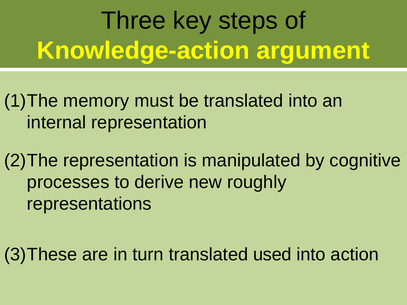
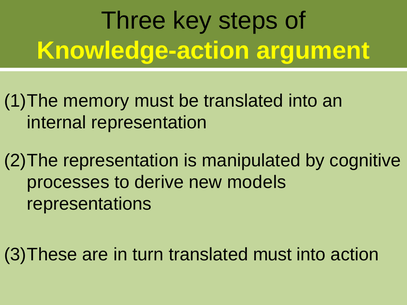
roughly: roughly -> models
translated used: used -> must
